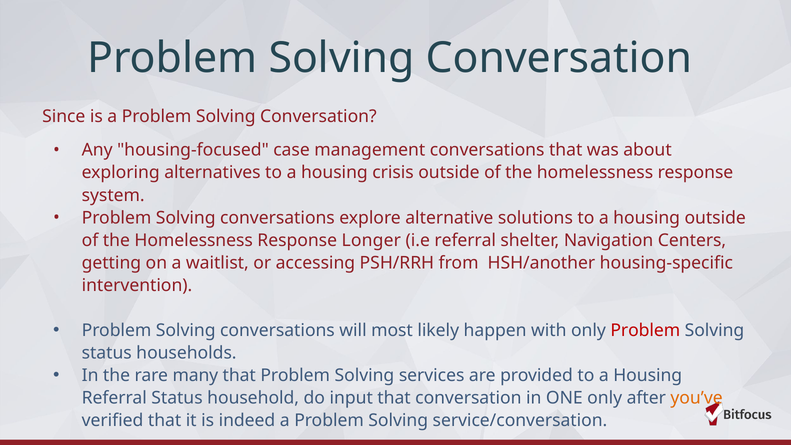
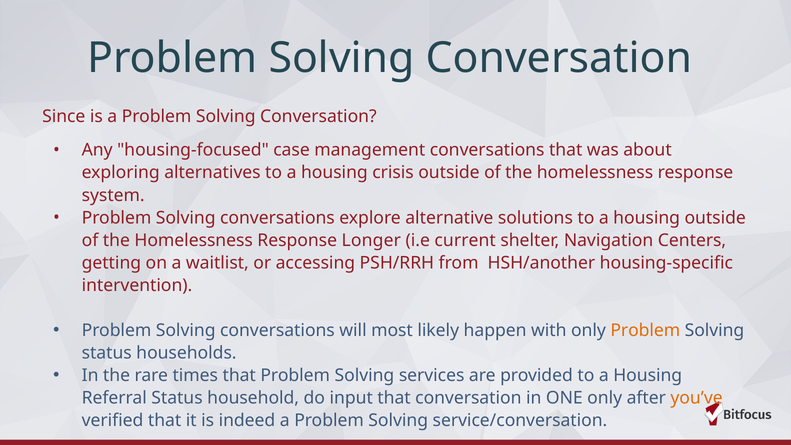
i.e referral: referral -> current
Problem at (645, 330) colour: red -> orange
many: many -> times
